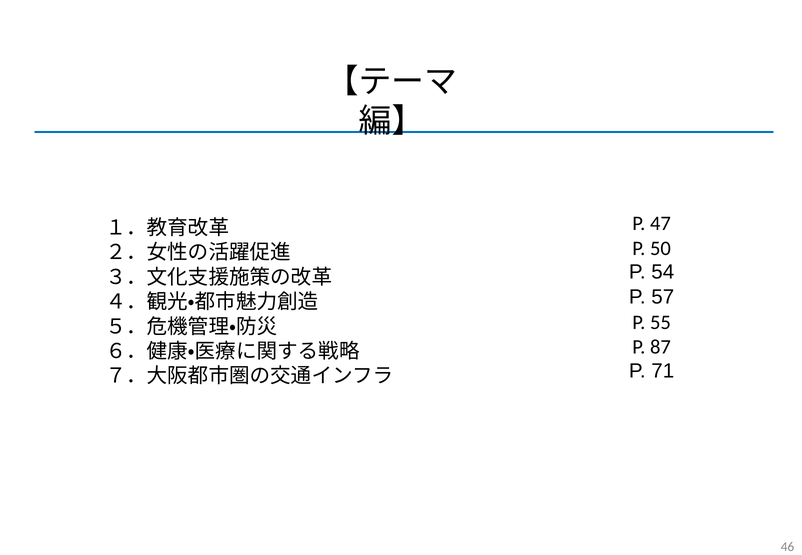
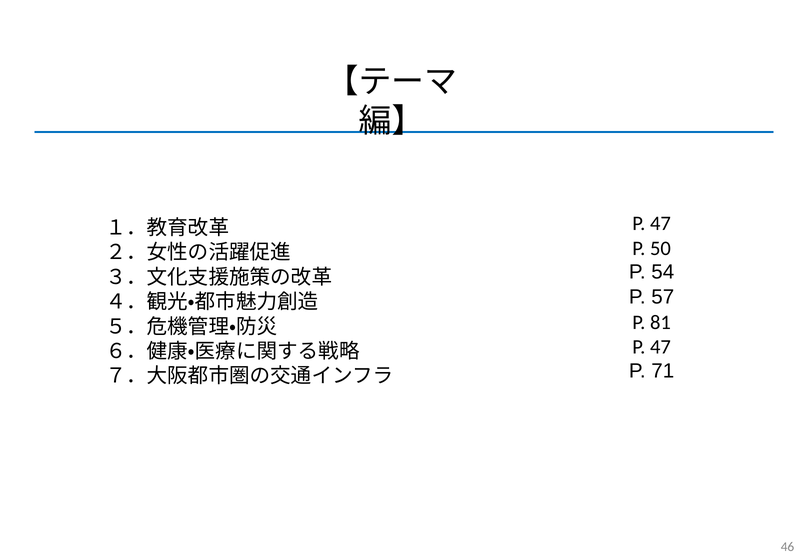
55: 55 -> 81
87 at (661, 347): 87 -> 47
